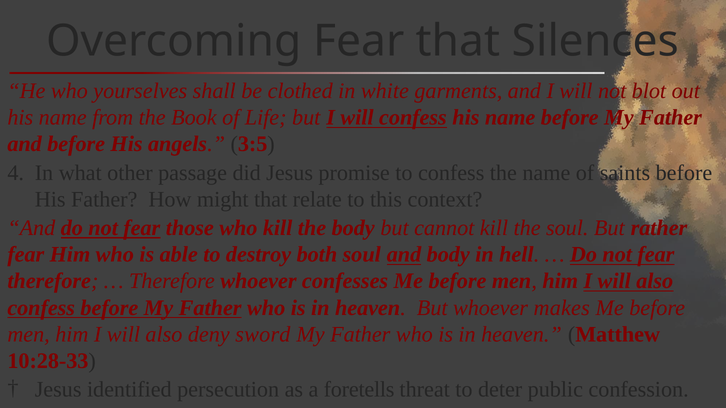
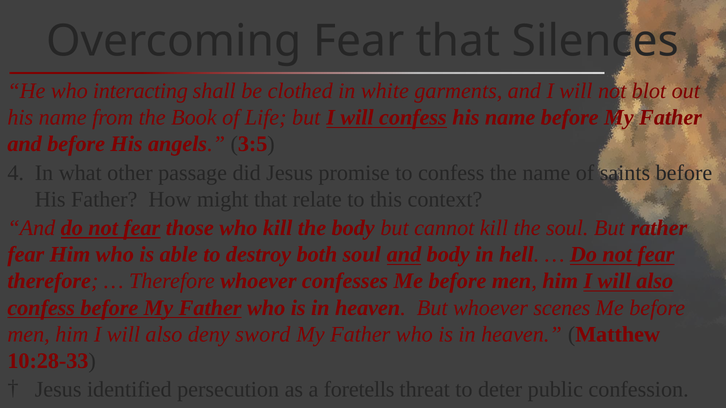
yourselves: yourselves -> interacting
makes: makes -> scenes
